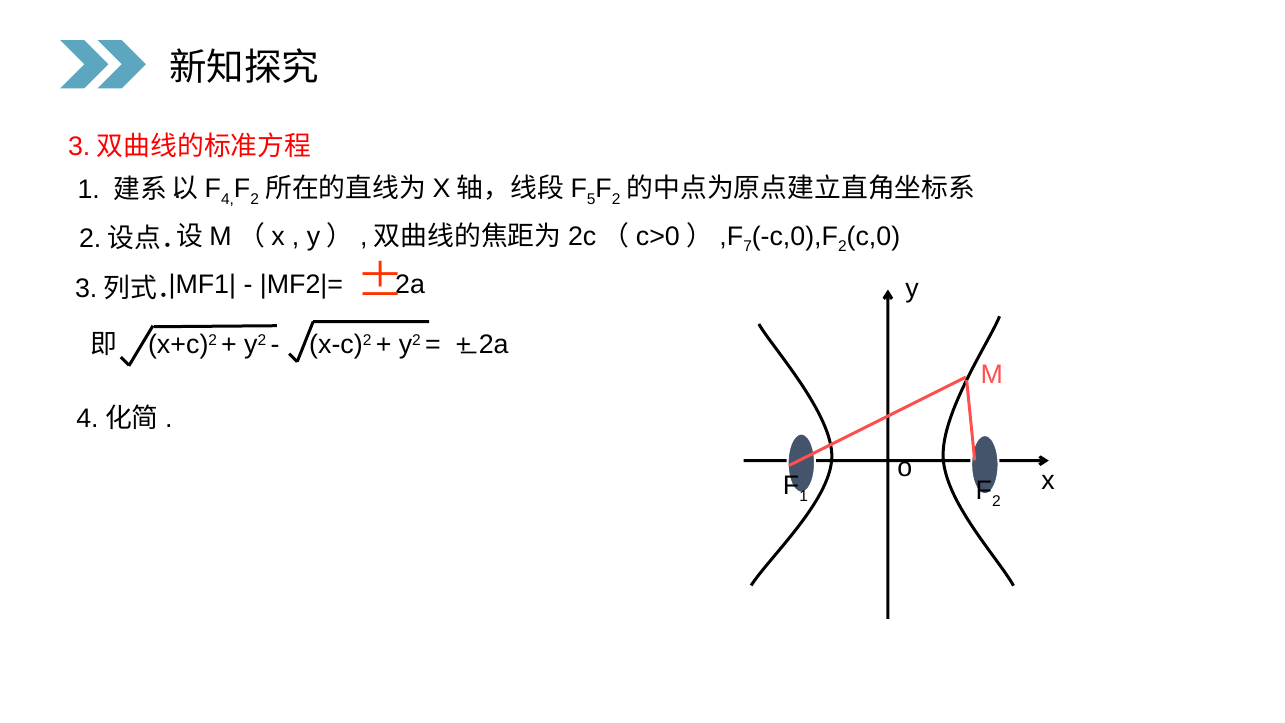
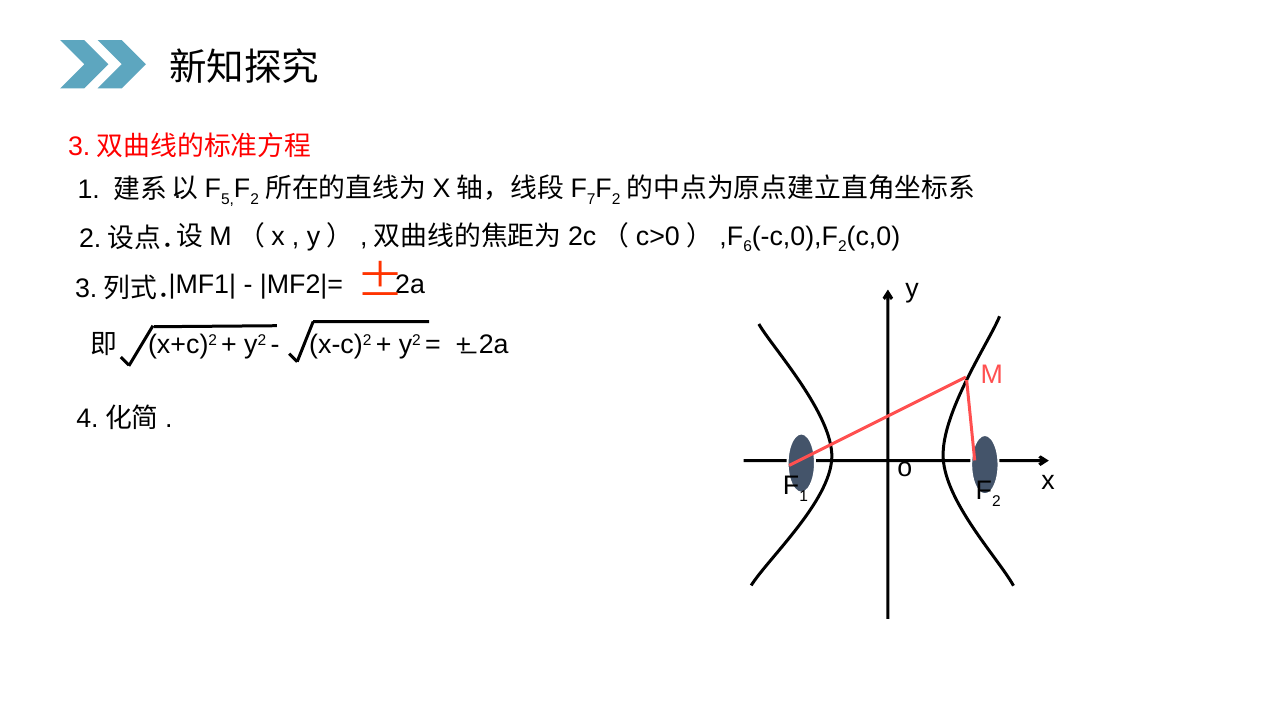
4: 4 -> 5
5: 5 -> 7
7: 7 -> 6
